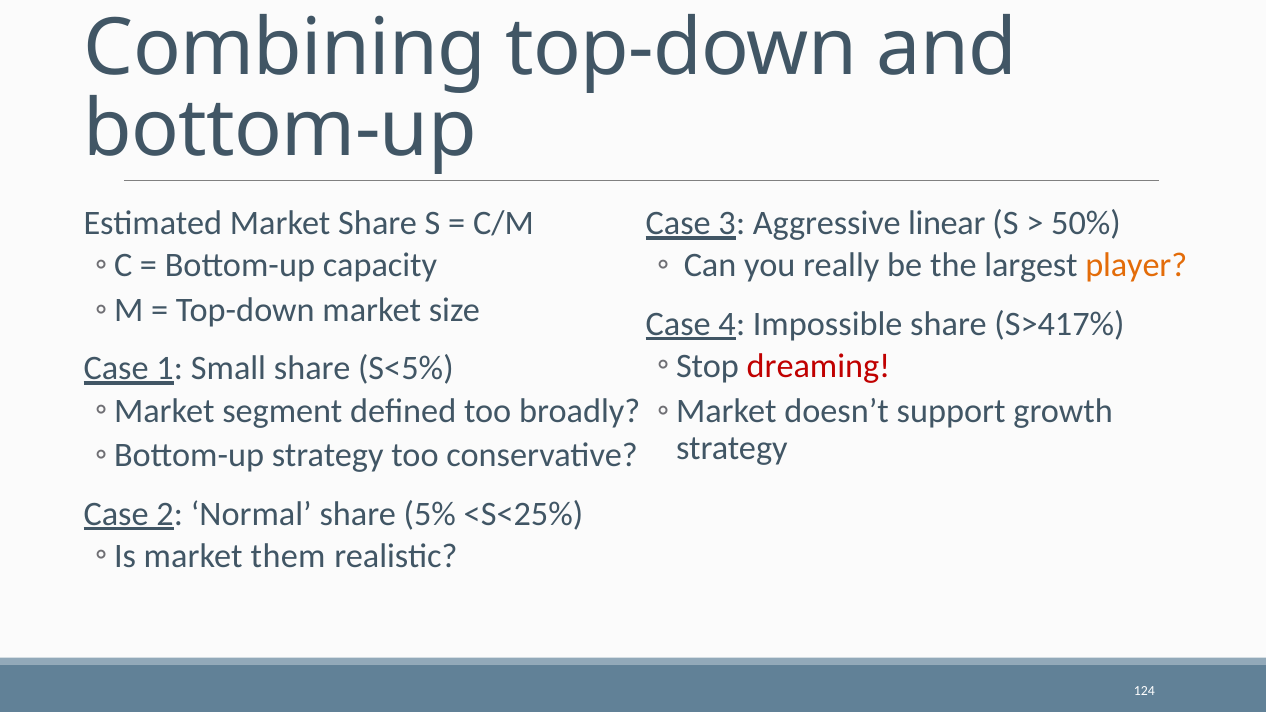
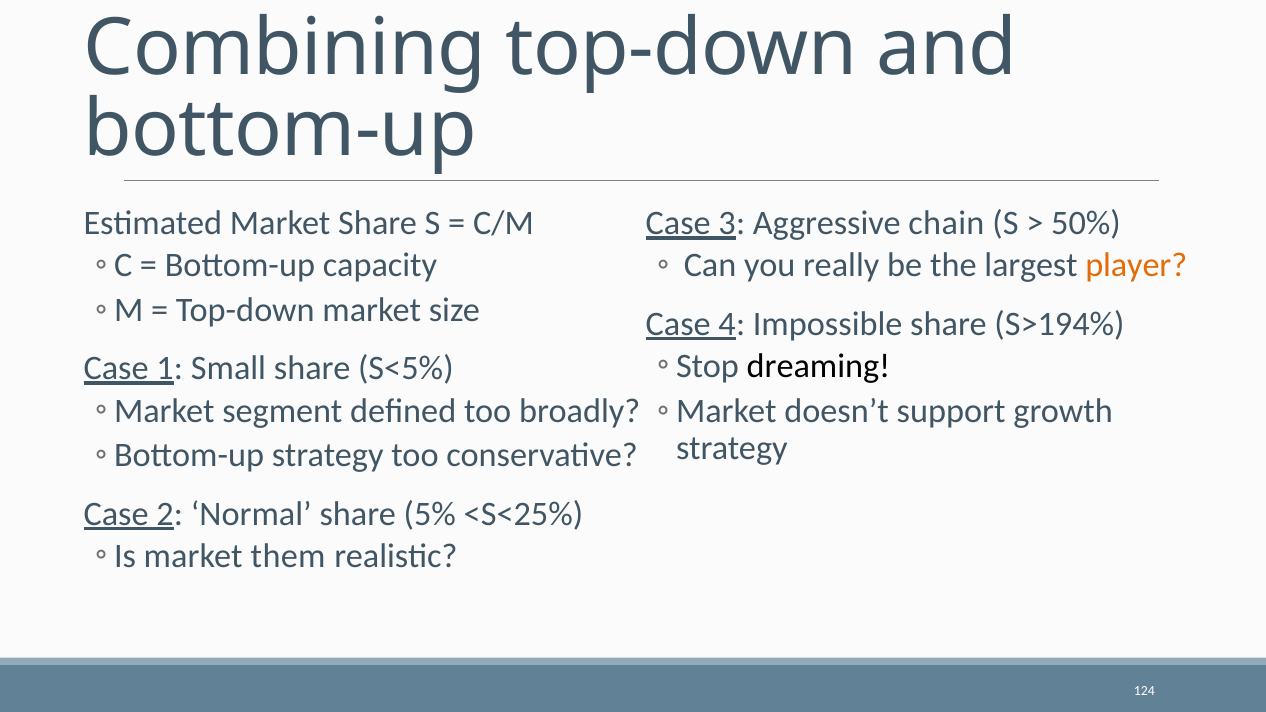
linear: linear -> chain
S>417%: S>417% -> S>194%
dreaming colour: red -> black
